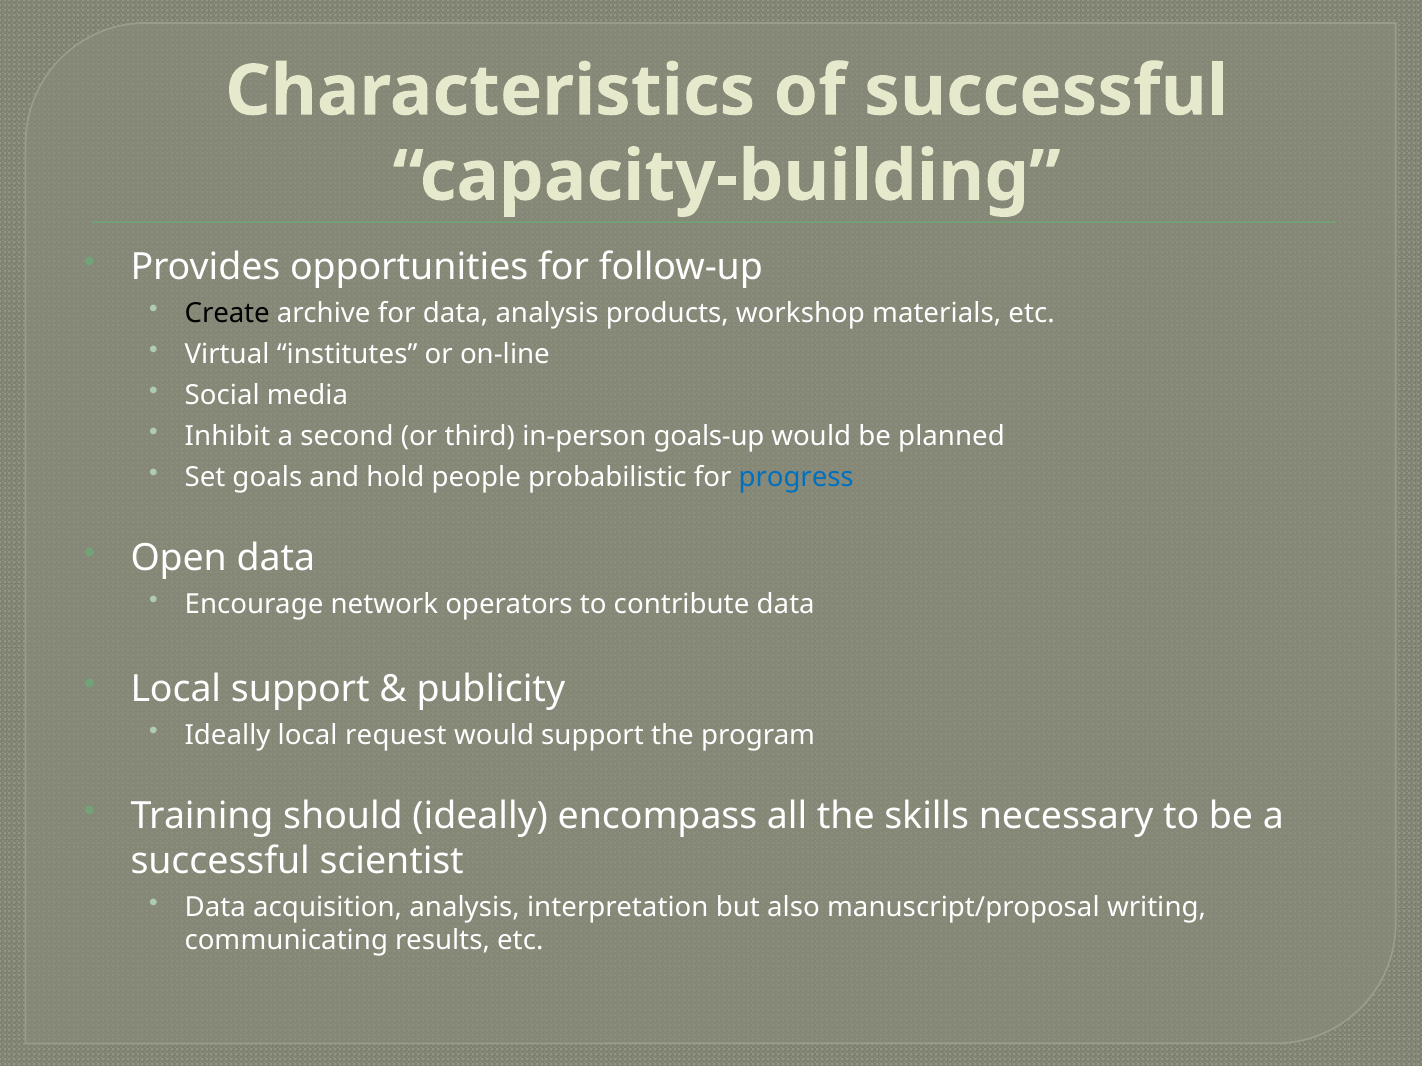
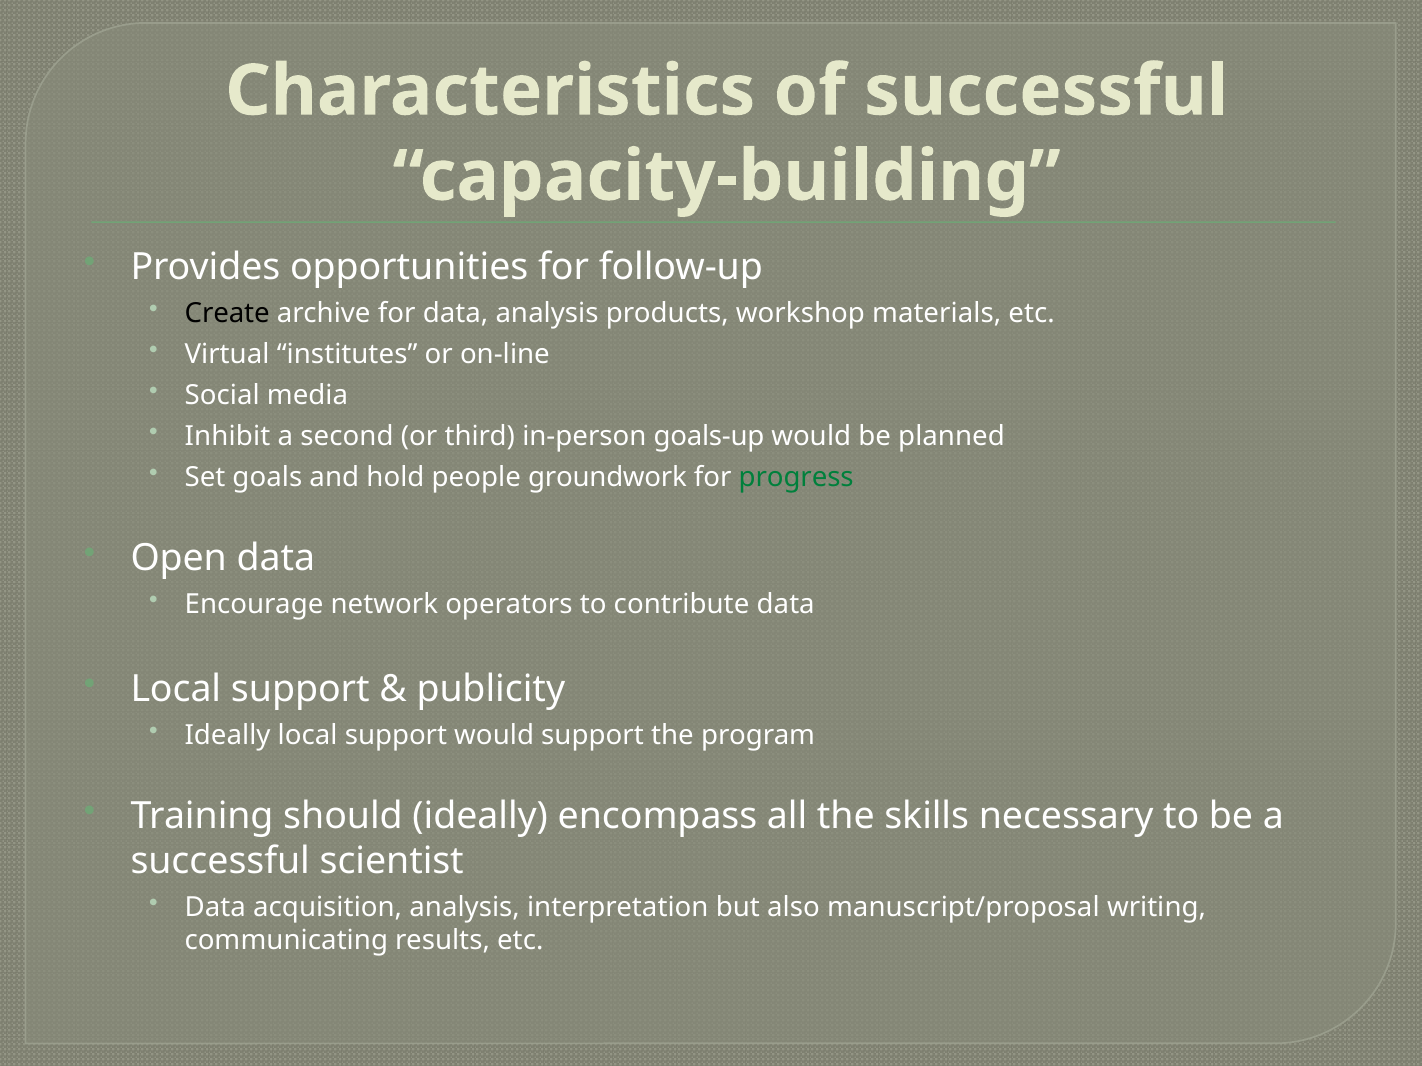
probabilistic: probabilistic -> groundwork
progress colour: blue -> green
Ideally local request: request -> support
